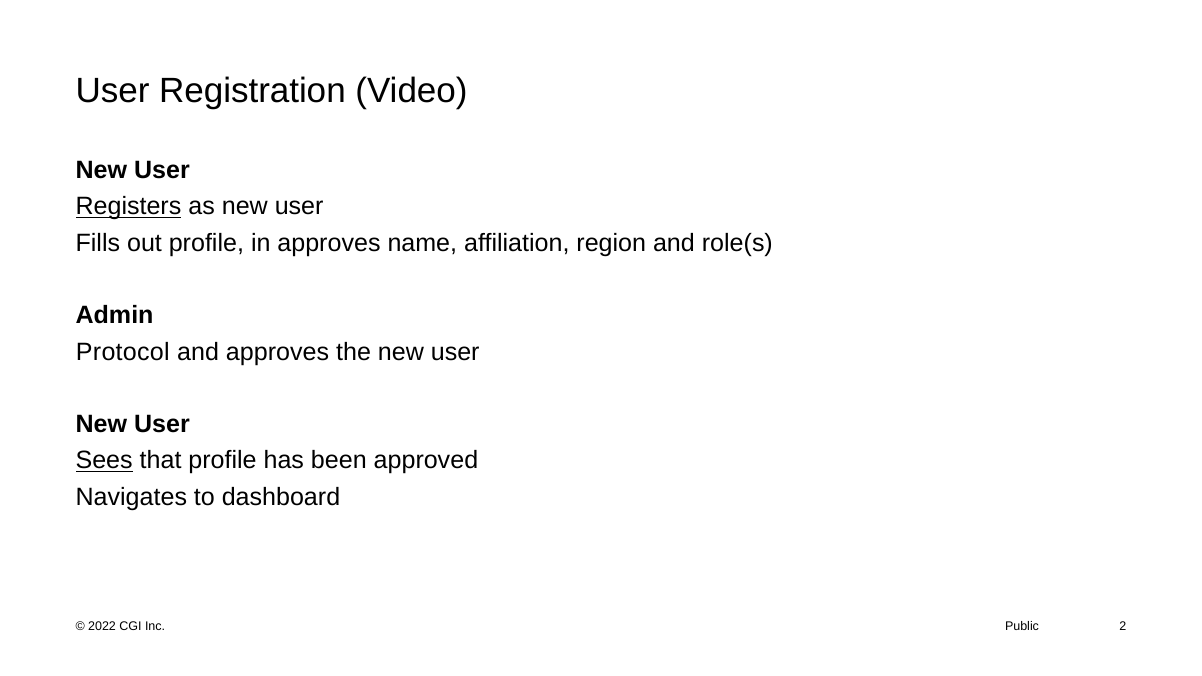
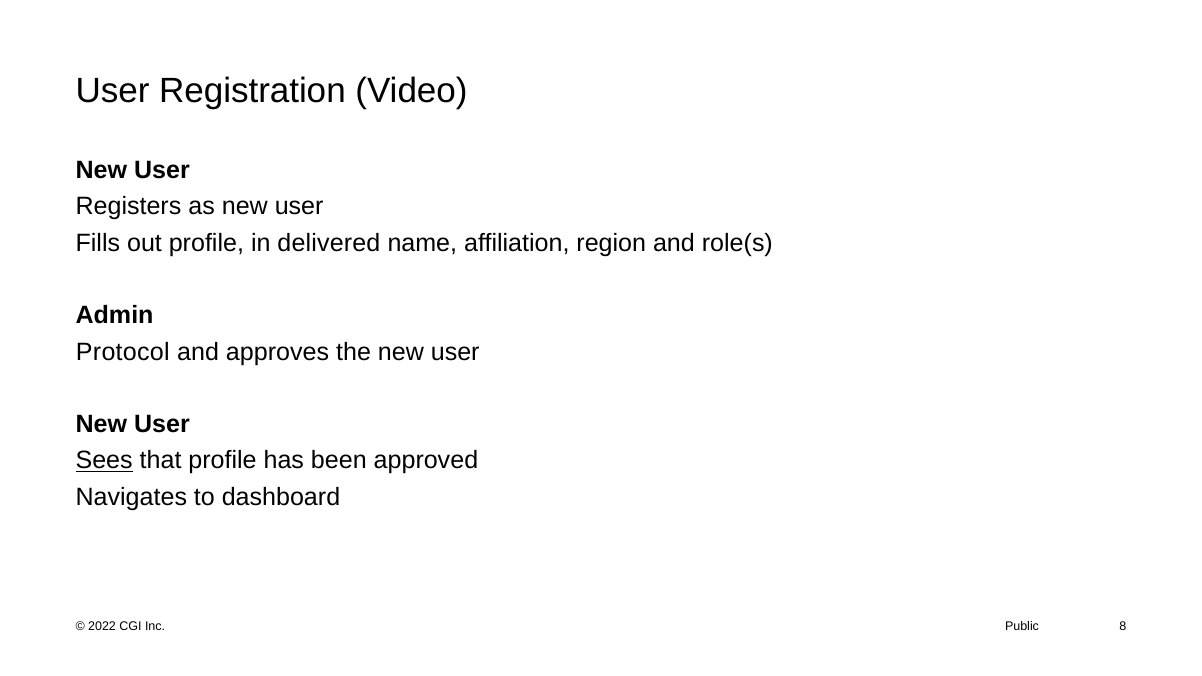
Registers underline: present -> none
in approves: approves -> delivered
2: 2 -> 8
